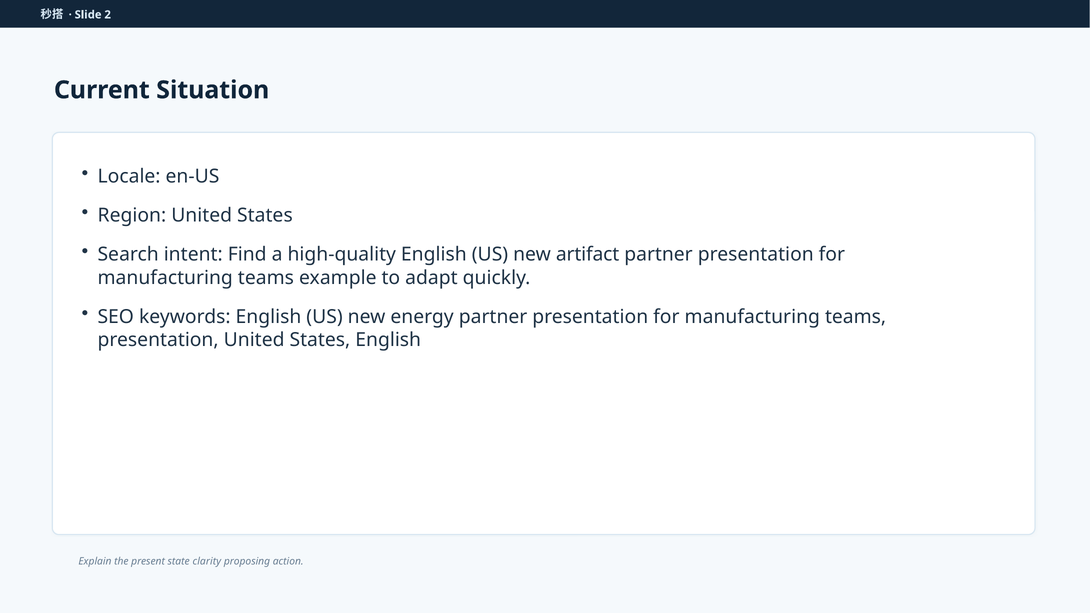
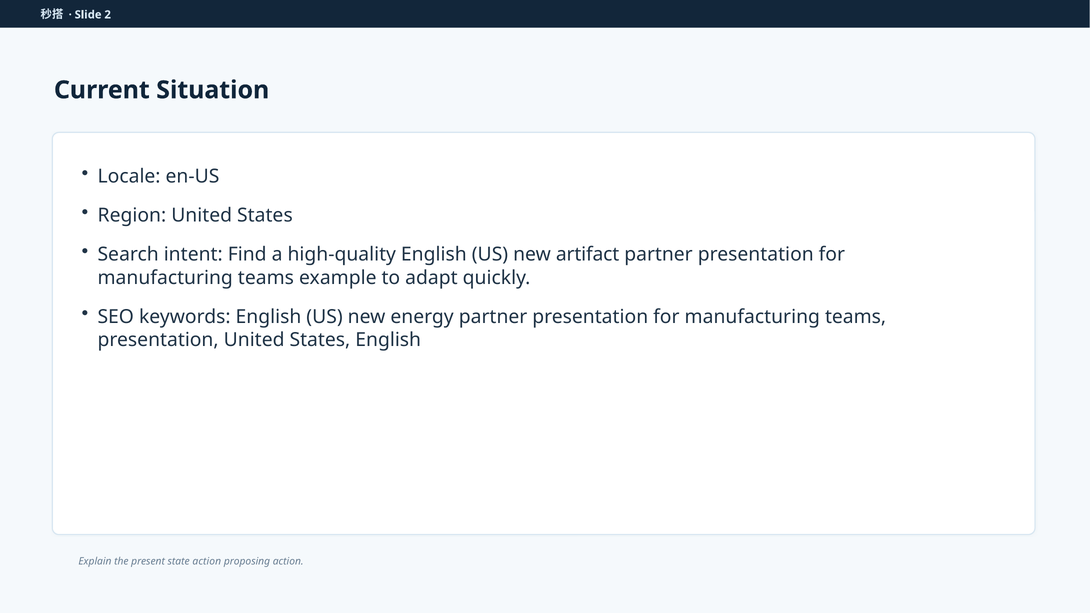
state clarity: clarity -> action
